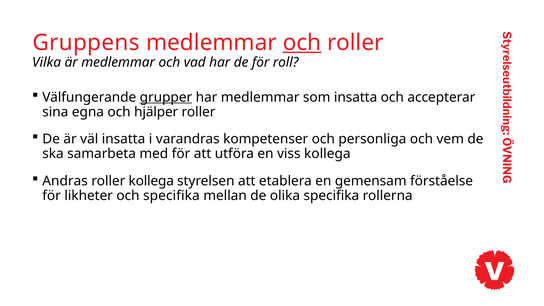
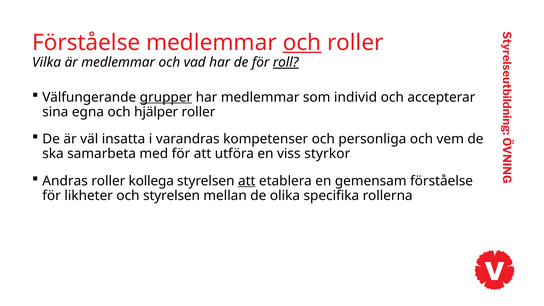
Gruppens at (86, 43): Gruppens -> Förståelse
roll underline: none -> present
som insatta: insatta -> individ
viss kollega: kollega -> styrkor
att at (247, 181) underline: none -> present
och specifika: specifika -> styrelsen
